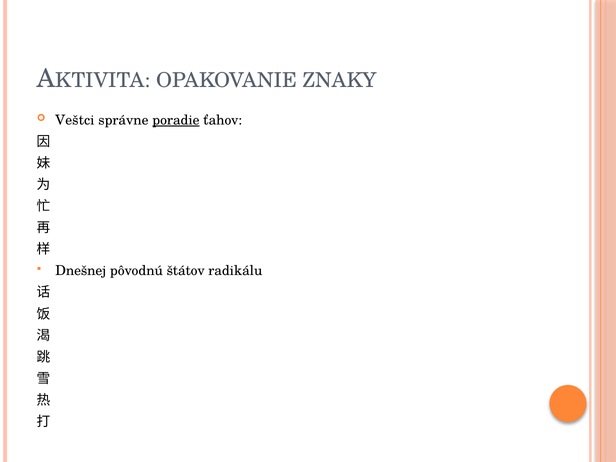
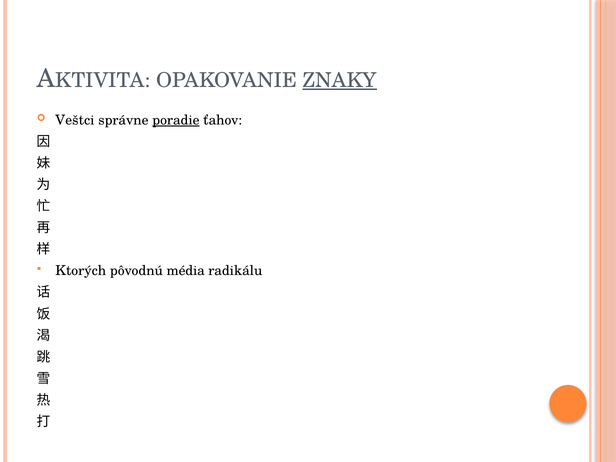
ZNAKY underline: none -> present
Dnešnej: Dnešnej -> Ktorých
štátov: štátov -> média
